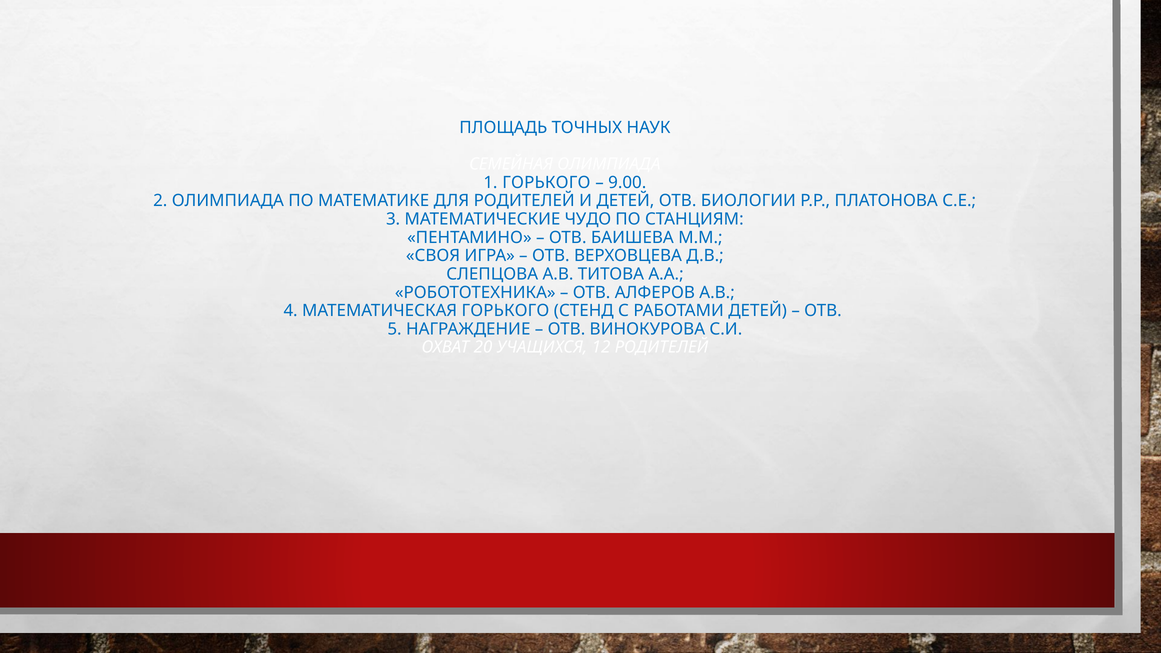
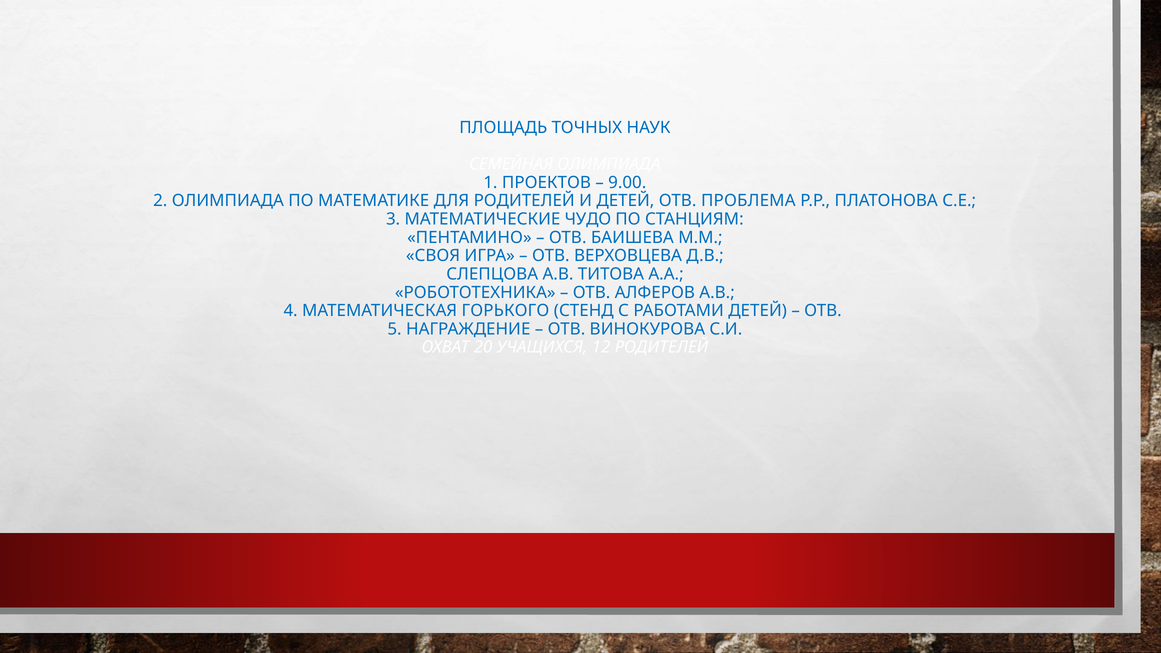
1 ГОРЬКОГО: ГОРЬКОГО -> ПРОЕКТОВ
БИОЛОГИИ: БИОЛОГИИ -> ПРОБЛЕМА
